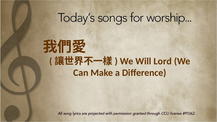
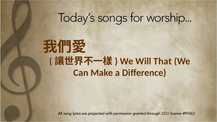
Lord: Lord -> That
